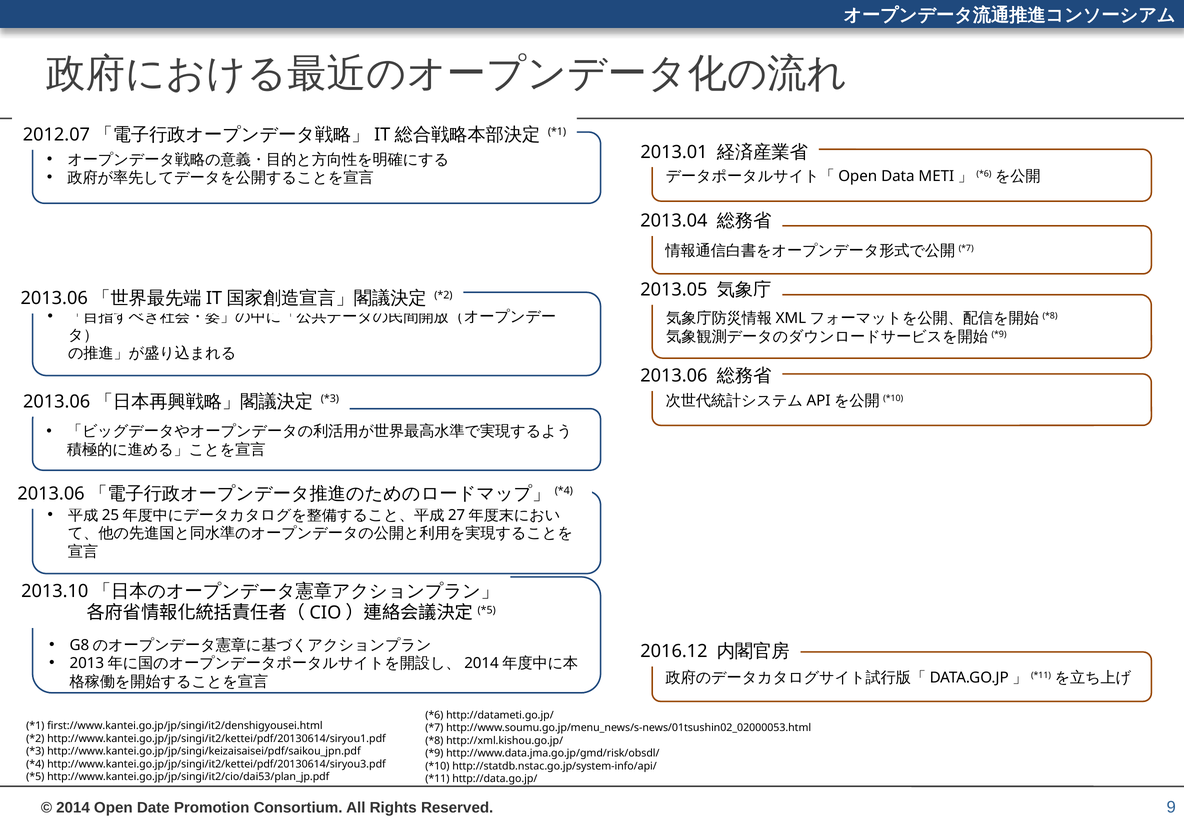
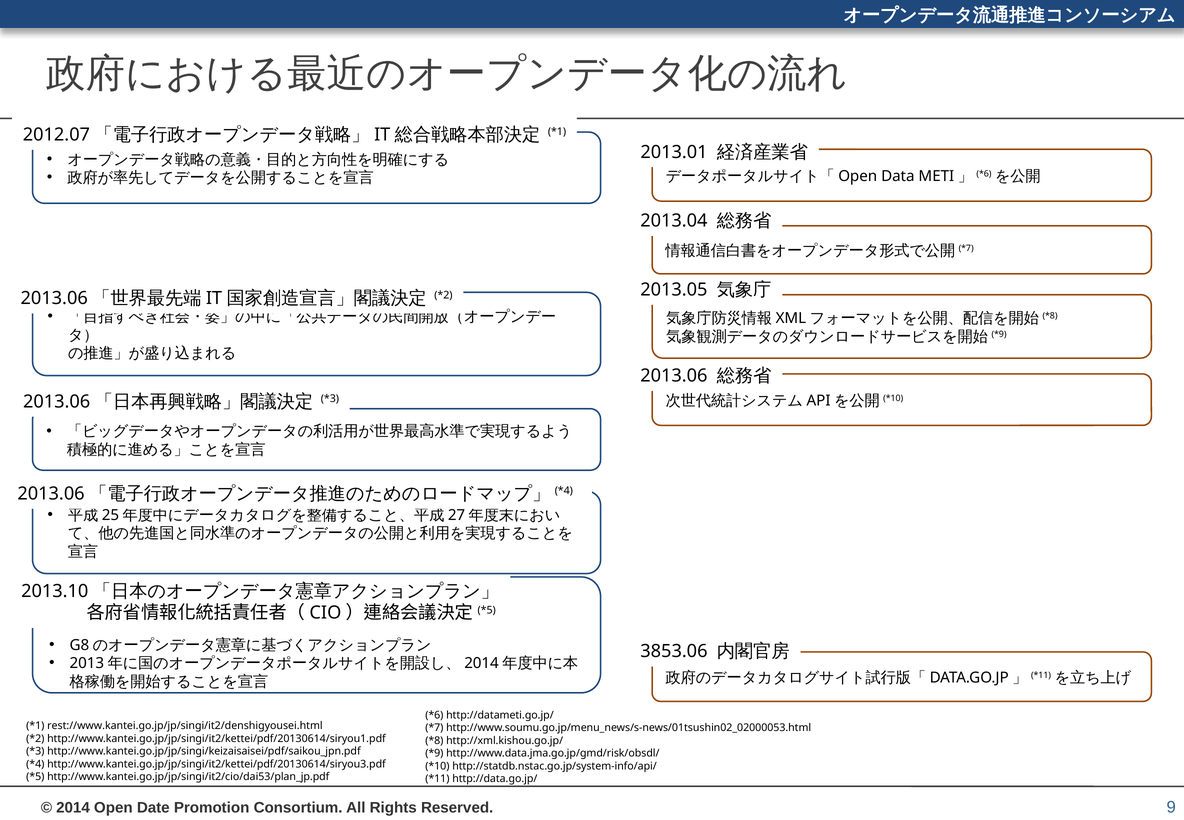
2016.12: 2016.12 -> 3853.06
first://www.kantei.go.jp/jp/singi/it2/denshigyousei.html: first://www.kantei.go.jp/jp/singi/it2/denshigyousei.html -> rest://www.kantei.go.jp/jp/singi/it2/denshigyousei.html
